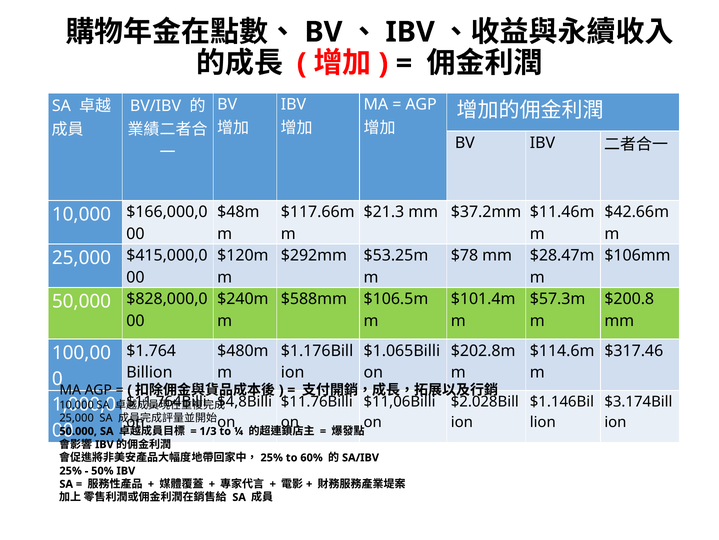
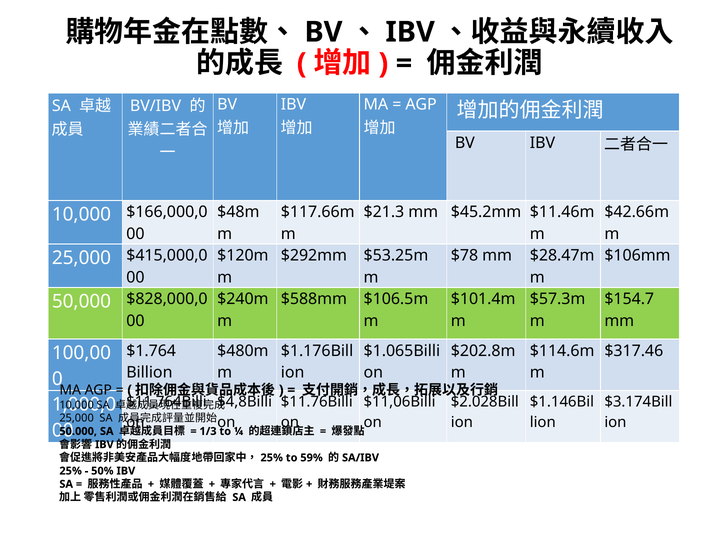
$37.2mm: $37.2mm -> $45.2mm
$200.8: $200.8 -> $154.7
60%: 60% -> 59%
